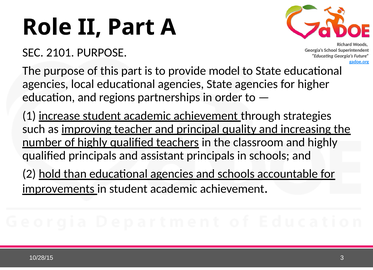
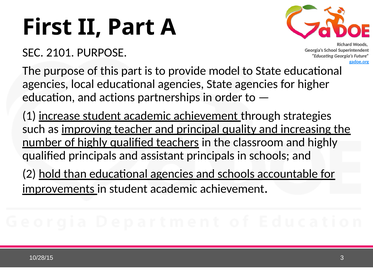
Role: Role -> First
regions: regions -> actions
